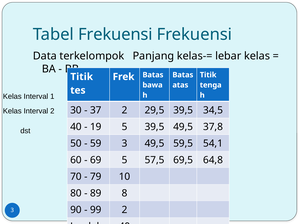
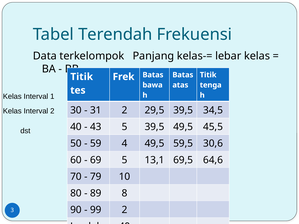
Tabel Frekuensi: Frekuensi -> Terendah
37: 37 -> 31
19: 19 -> 43
37,8: 37,8 -> 45,5
59 3: 3 -> 4
54,1: 54,1 -> 30,6
57,5: 57,5 -> 13,1
64,8: 64,8 -> 64,6
